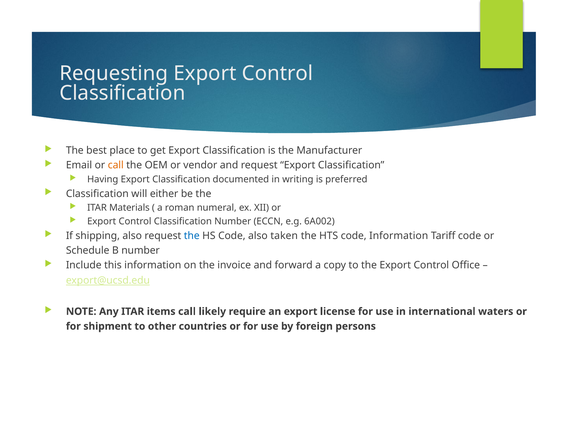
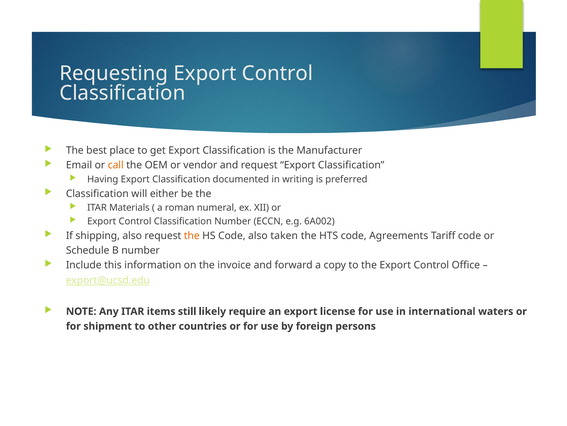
the at (192, 235) colour: blue -> orange
code Information: Information -> Agreements
items call: call -> still
